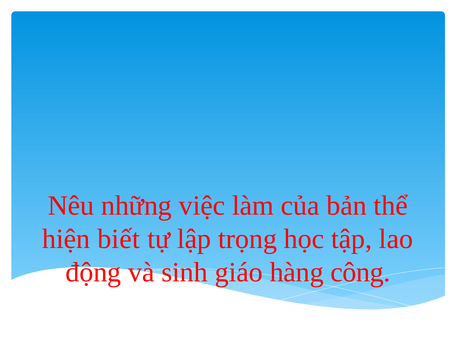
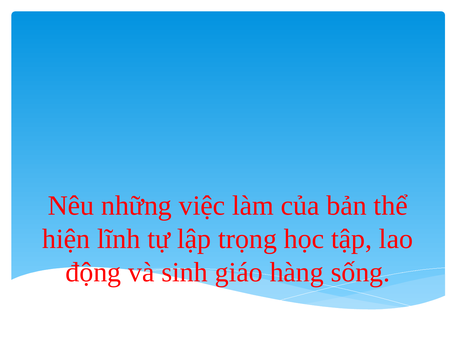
biết: biết -> lĩnh
công: công -> sống
